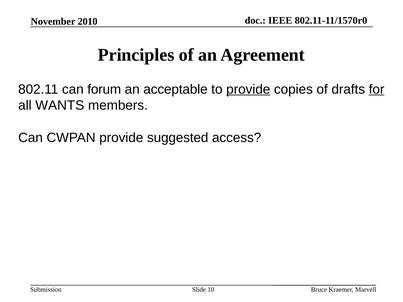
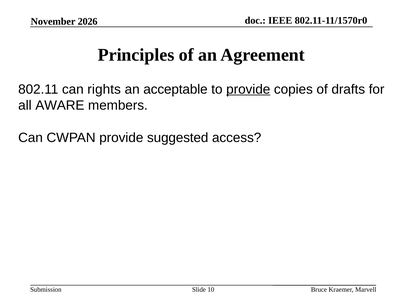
2010: 2010 -> 2026
forum: forum -> rights
for underline: present -> none
WANTS: WANTS -> AWARE
